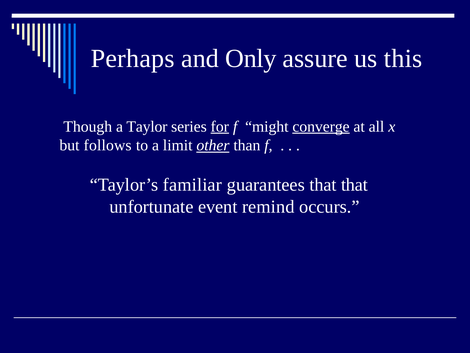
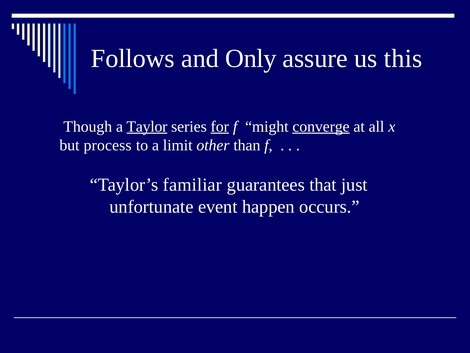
Perhaps: Perhaps -> Follows
Taylor underline: none -> present
follows: follows -> process
other underline: present -> none
that that: that -> just
remind: remind -> happen
